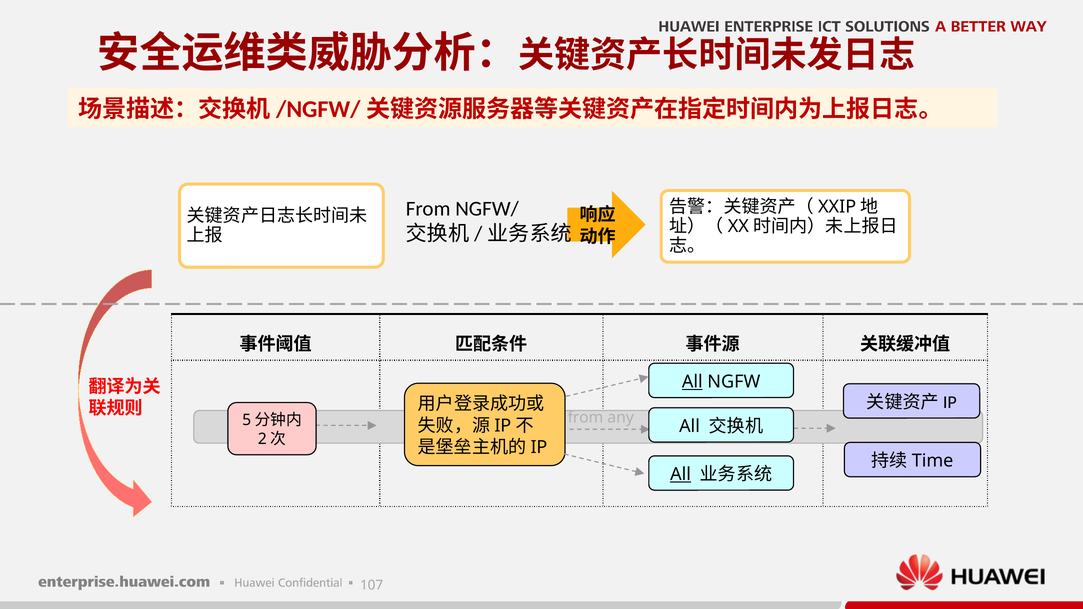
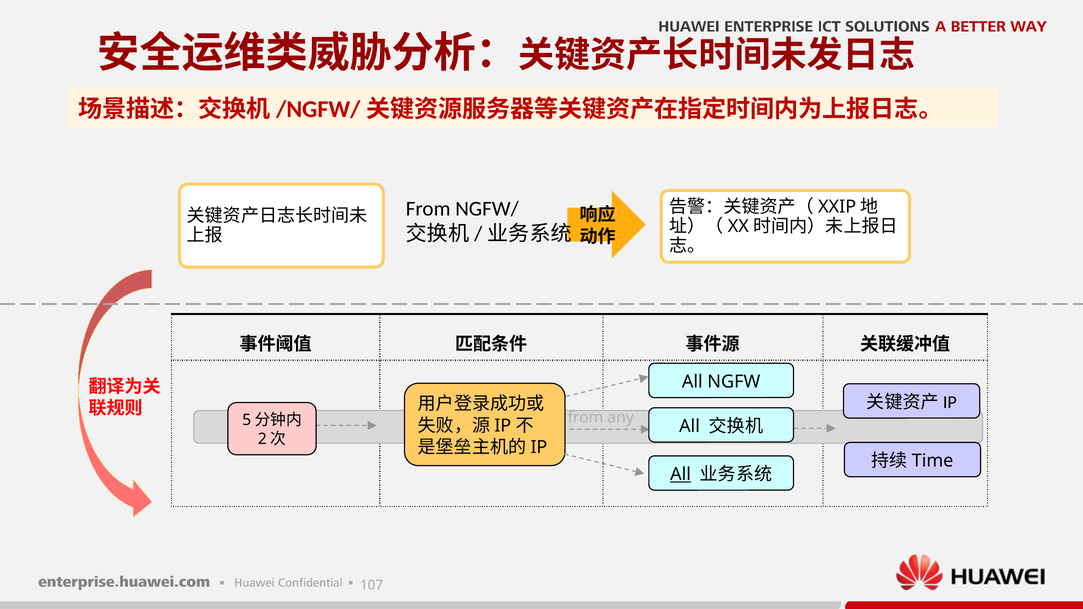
All at (692, 382) underline: present -> none
